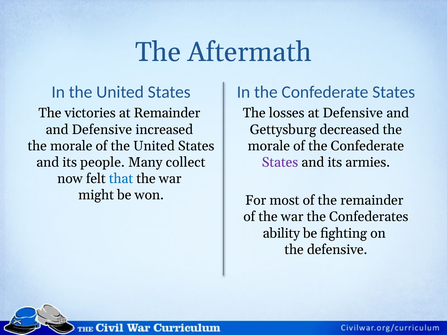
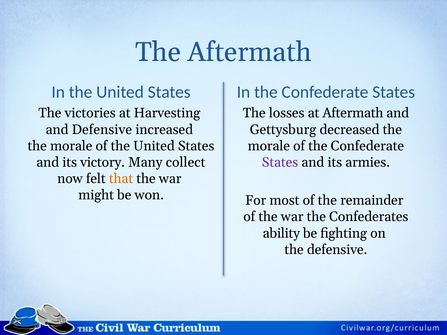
at Remainder: Remainder -> Harvesting
at Defensive: Defensive -> Aftermath
people: people -> victory
that colour: blue -> orange
